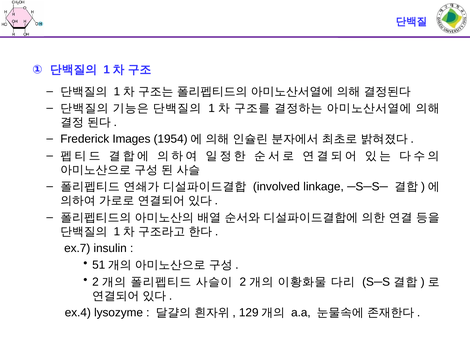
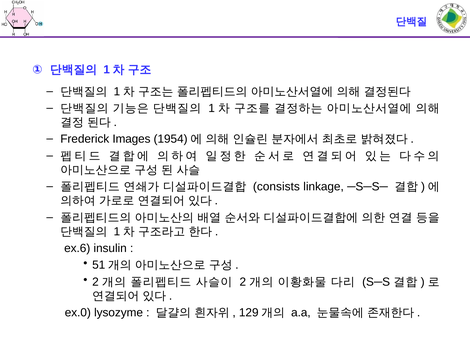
involved: involved -> consists
ex.7: ex.7 -> ex.6
ex.4: ex.4 -> ex.0
